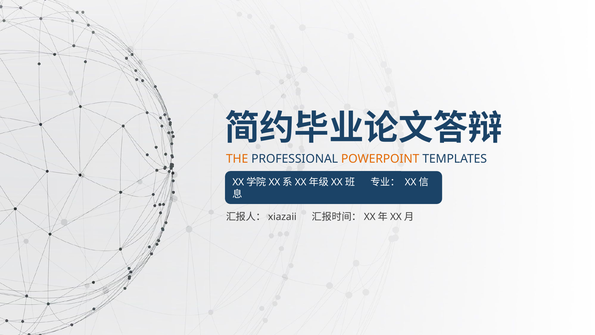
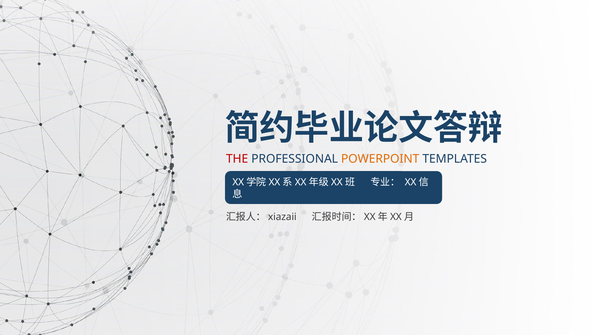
THE colour: orange -> red
